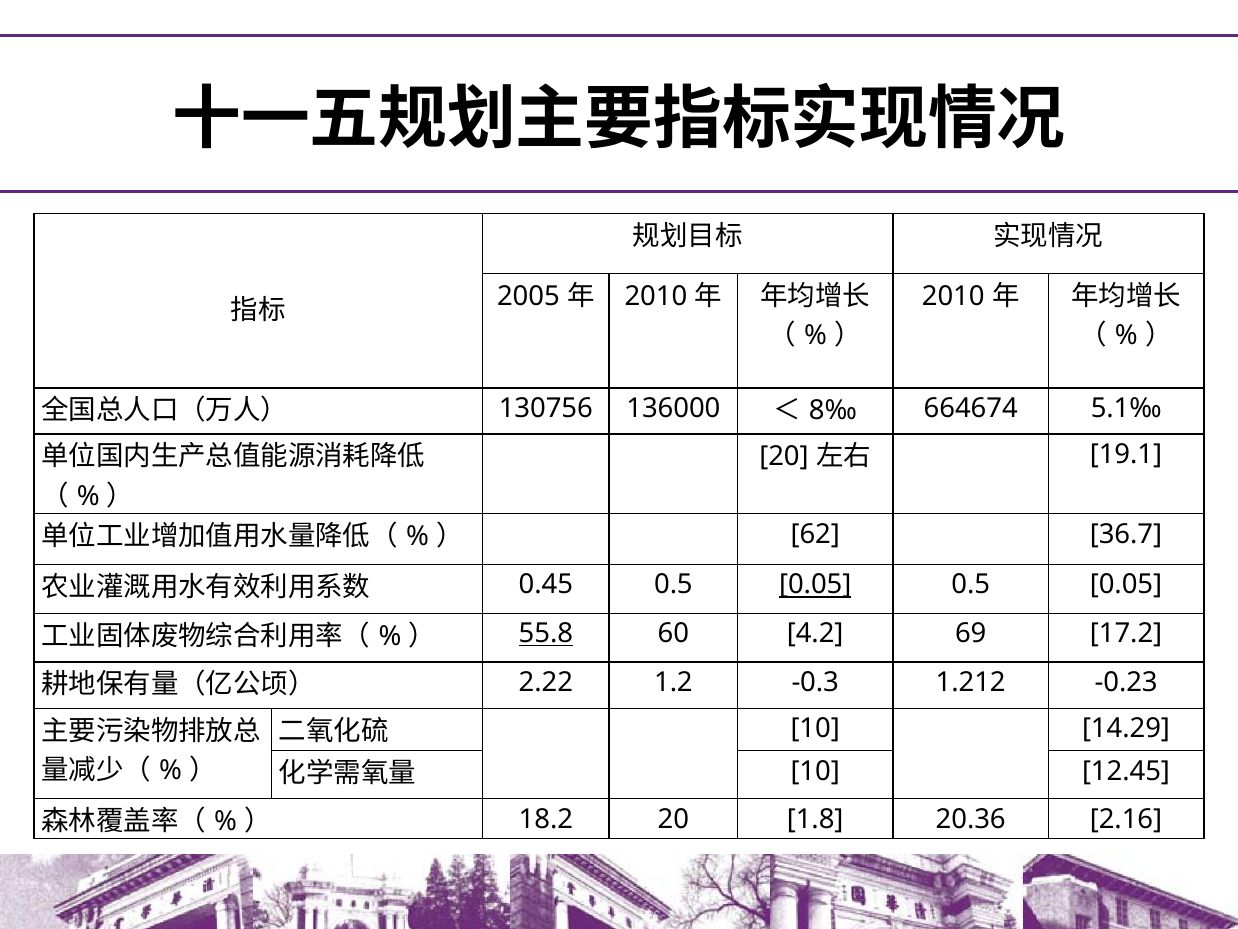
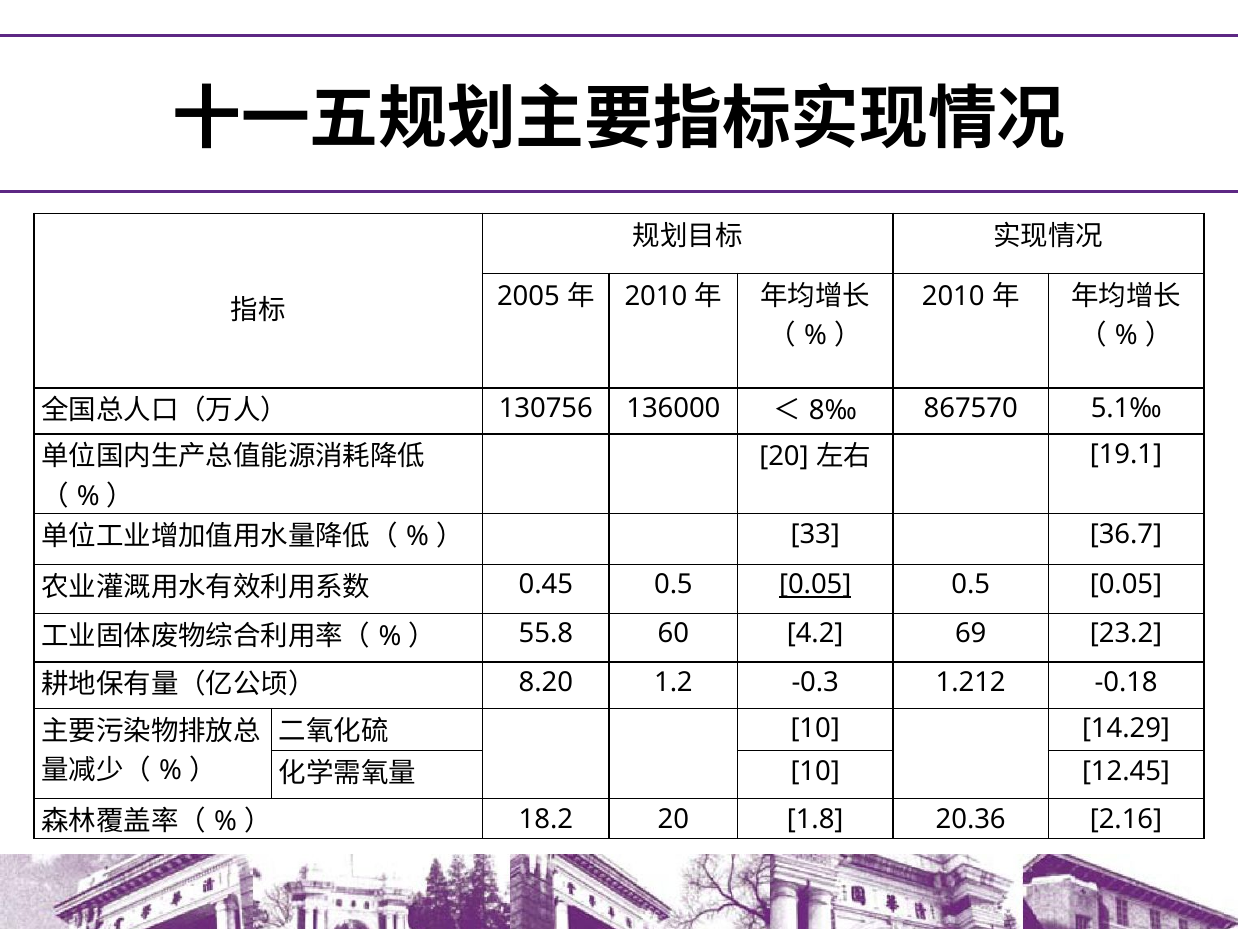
664674: 664674 -> 867570
62: 62 -> 33
55.8 underline: present -> none
17.2: 17.2 -> 23.2
2.22: 2.22 -> 8.20
-0.23: -0.23 -> -0.18
